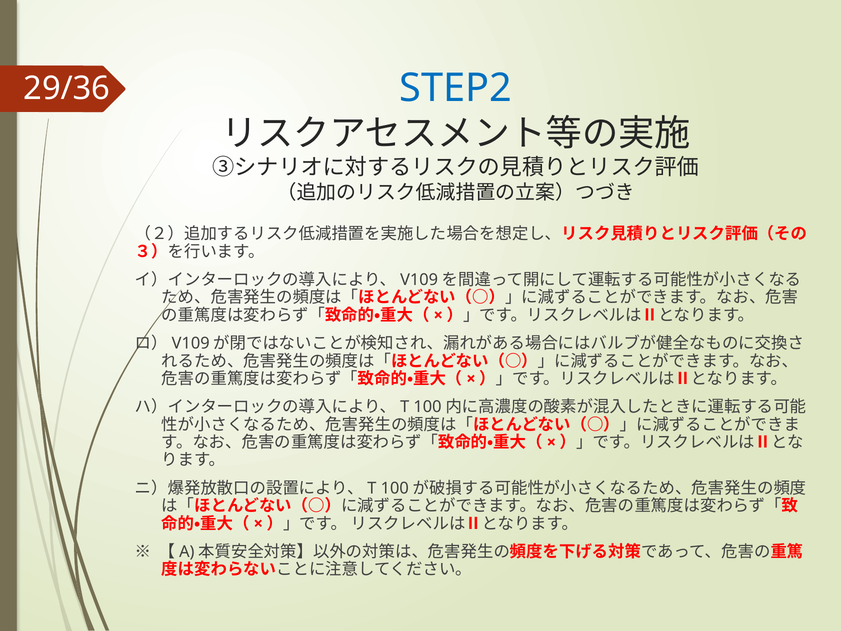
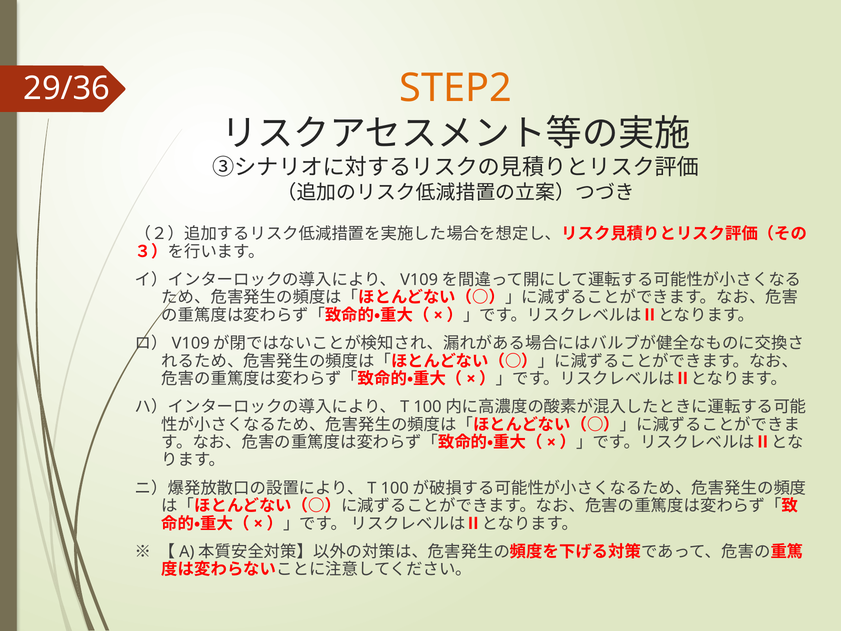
STEP2 colour: blue -> orange
